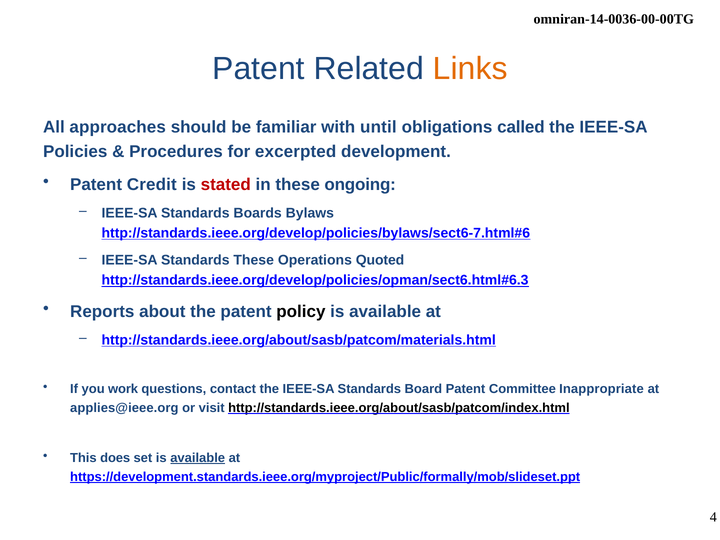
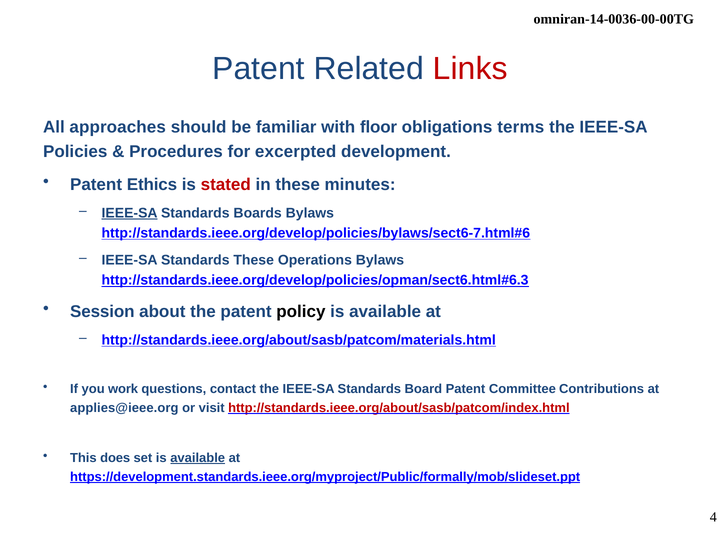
Links colour: orange -> red
until: until -> floor
called: called -> terms
Credit: Credit -> Ethics
ongoing: ongoing -> minutes
IEEE-SA at (130, 213) underline: none -> present
Operations Quoted: Quoted -> Bylaws
Reports: Reports -> Session
Inappropriate: Inappropriate -> Contributions
http://standards.ieee.org/about/sasb/patcom/index.html colour: black -> red
